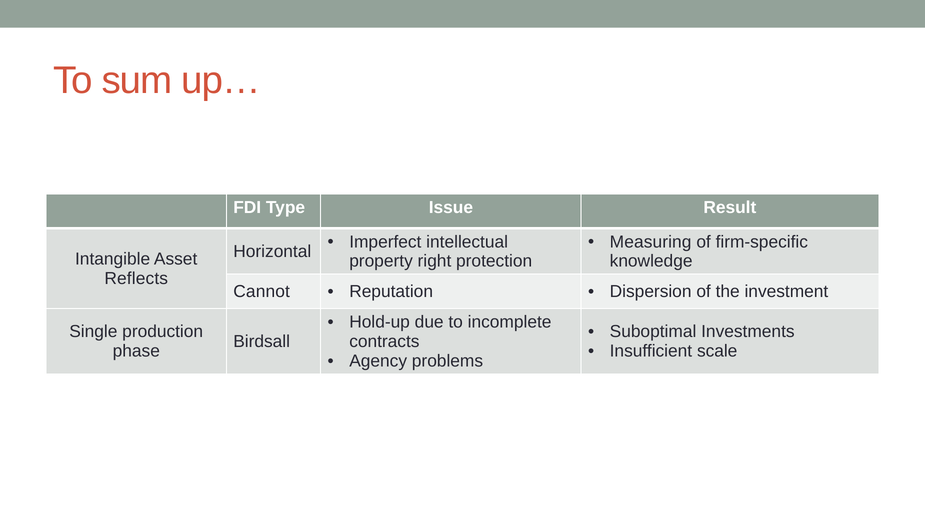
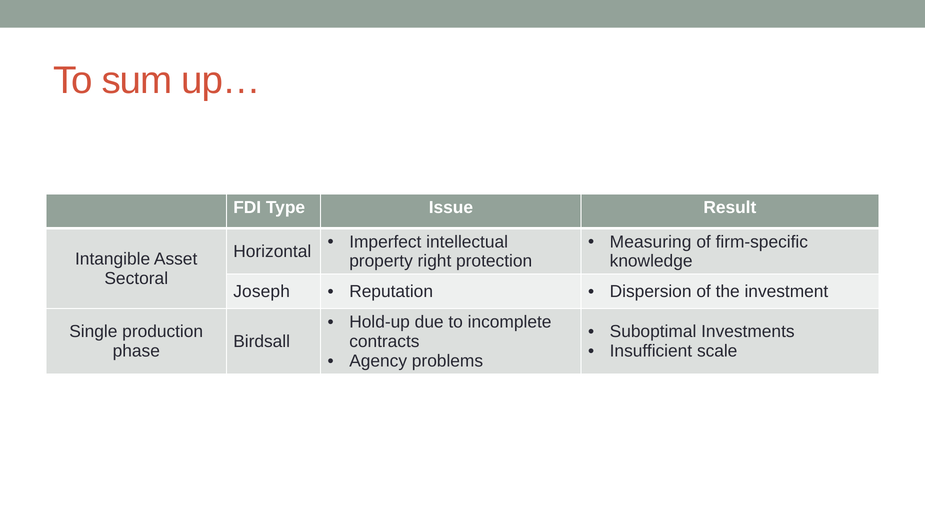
Reflects: Reflects -> Sectoral
Cannot: Cannot -> Joseph
